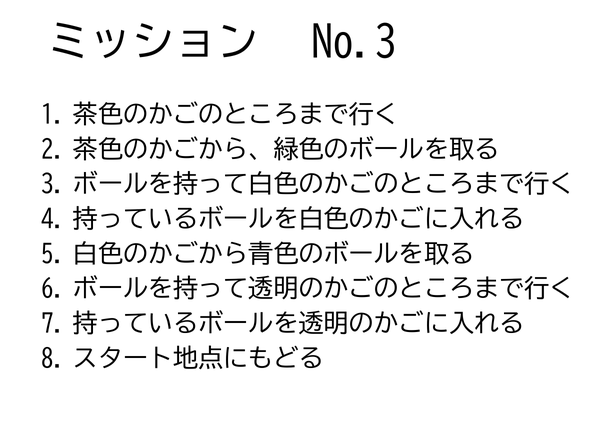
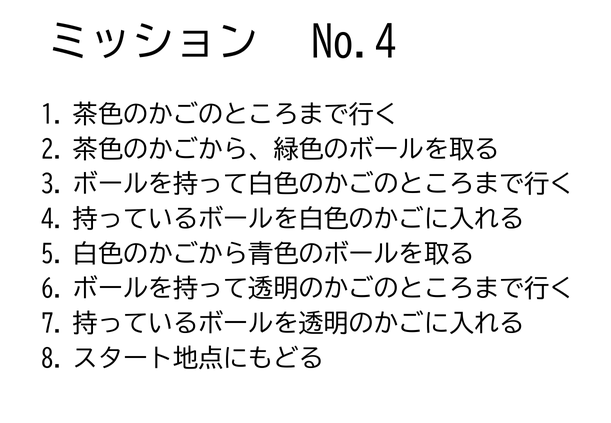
No.3: No.3 -> No.4
